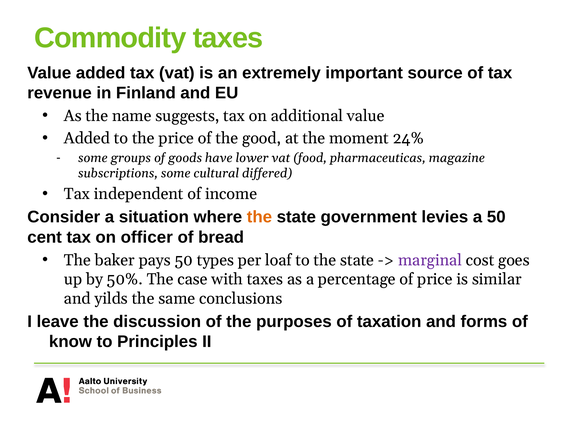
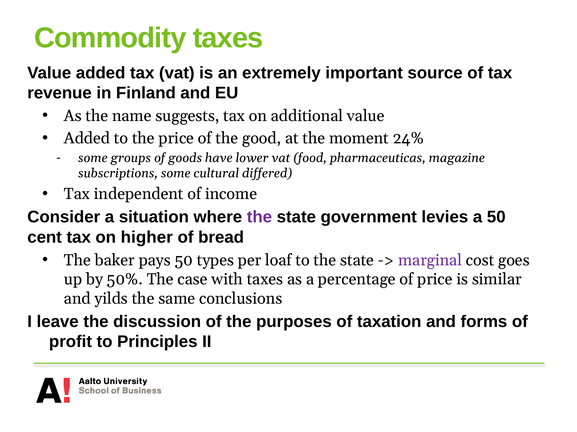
the at (259, 217) colour: orange -> purple
officer: officer -> higher
know: know -> profit
